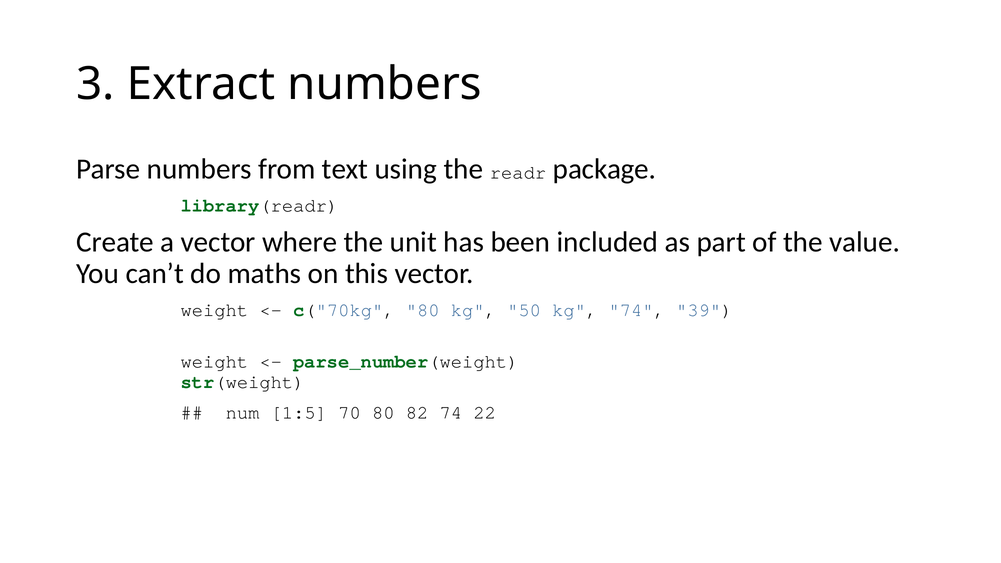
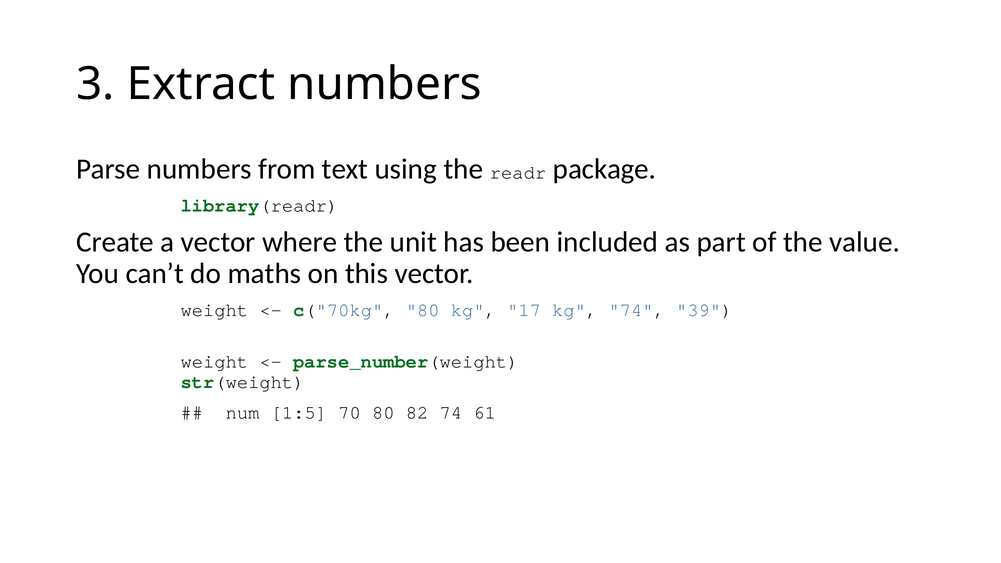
50: 50 -> 17
22: 22 -> 61
